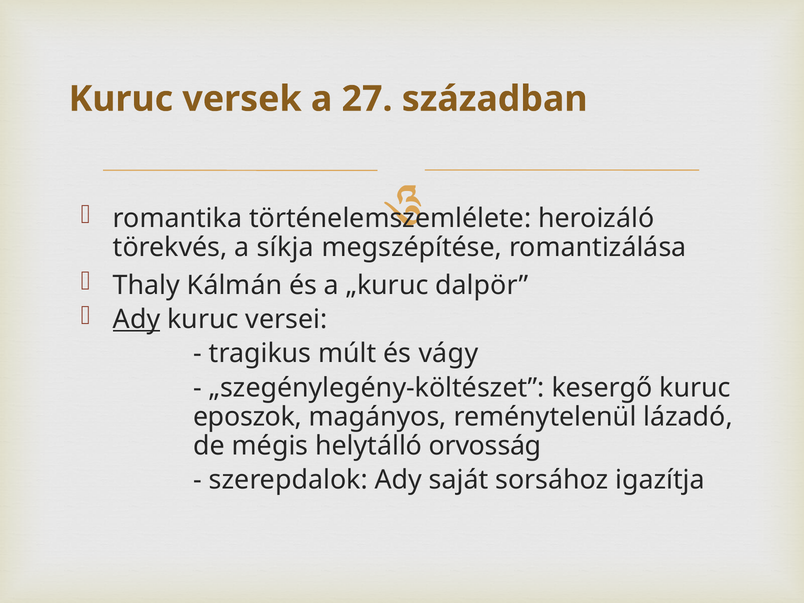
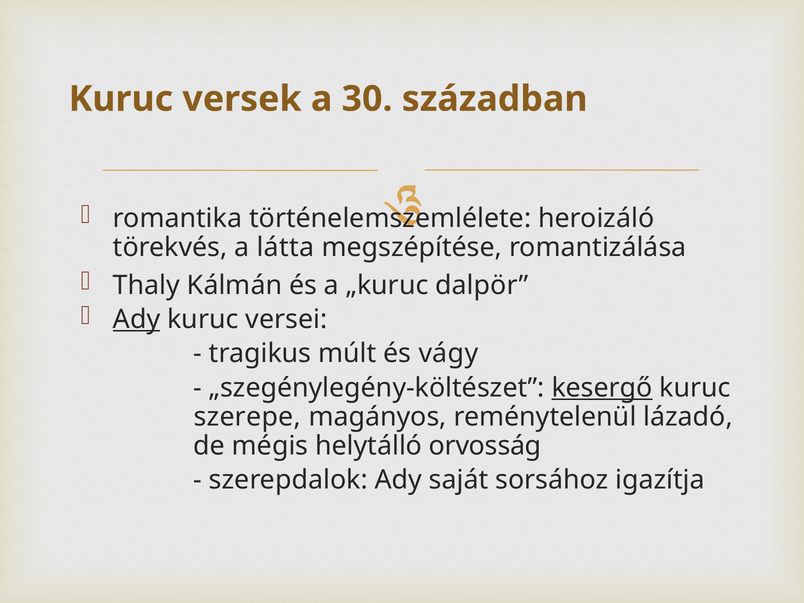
27: 27 -> 30
síkja: síkja -> látta
kesergő underline: none -> present
eposzok: eposzok -> szerepe
